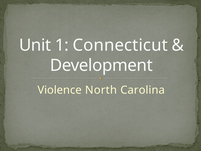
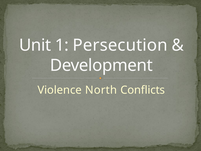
Connecticut: Connecticut -> Persecution
Carolina: Carolina -> Conflicts
